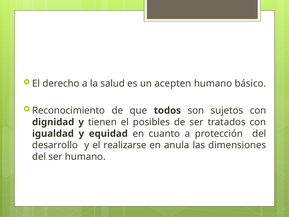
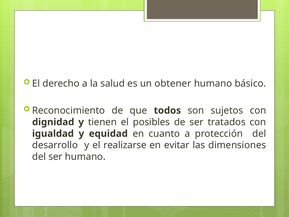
acepten: acepten -> obtener
anula: anula -> evitar
